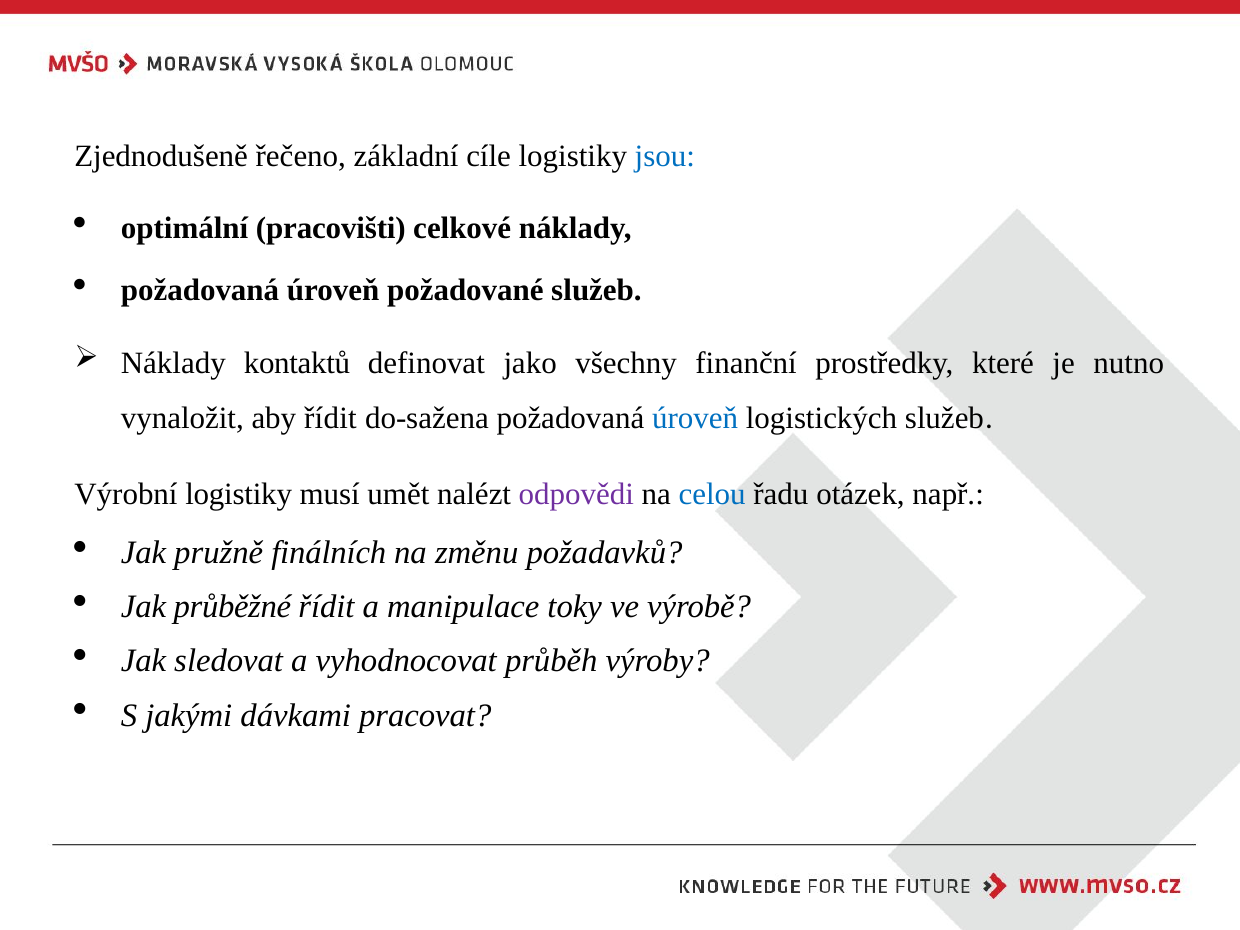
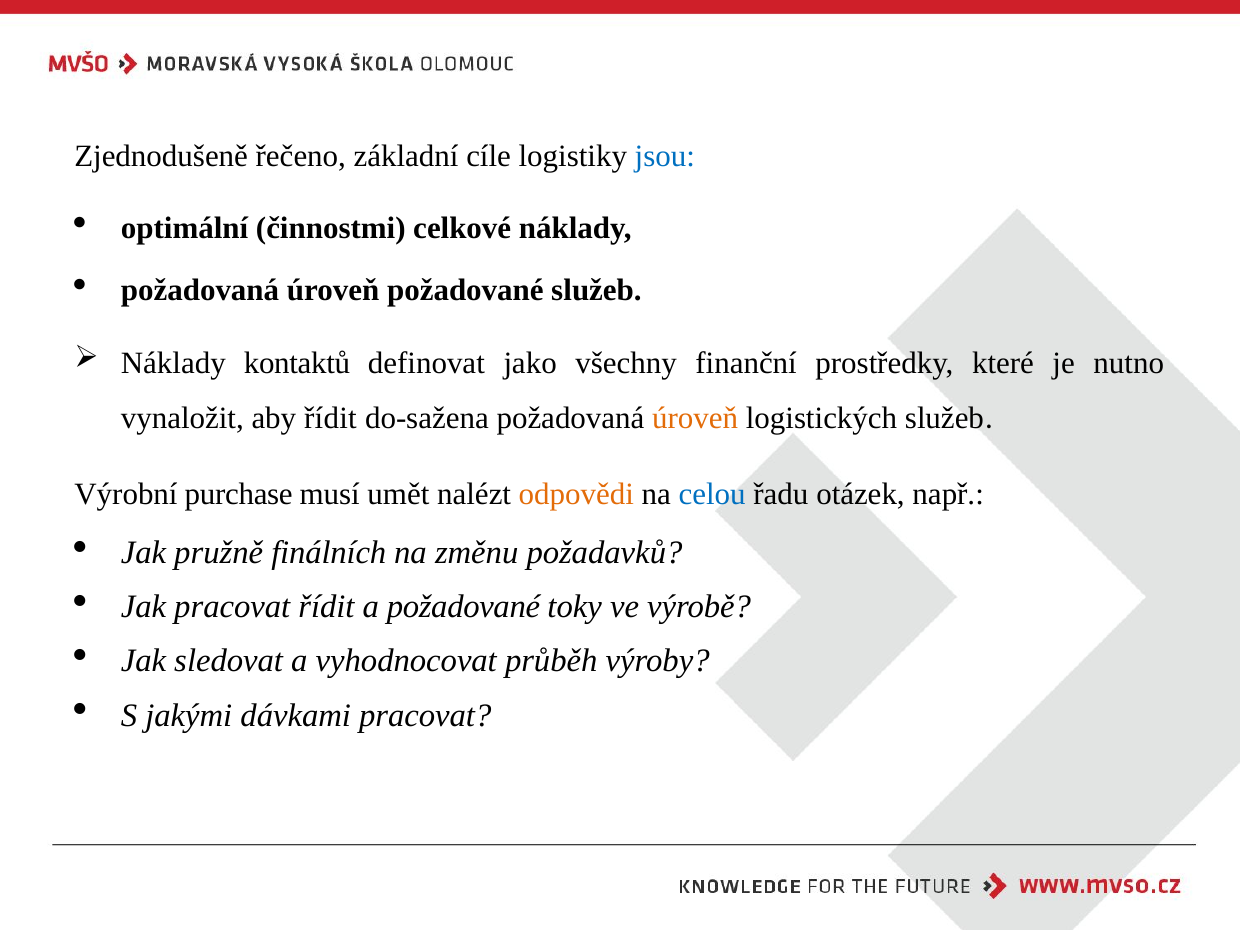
pracovišti: pracovišti -> činnostmi
úroveň at (695, 419) colour: blue -> orange
Výrobní logistiky: logistiky -> purchase
odpovědi colour: purple -> orange
Jak průběžné: průběžné -> pracovat
a manipulace: manipulace -> požadované
